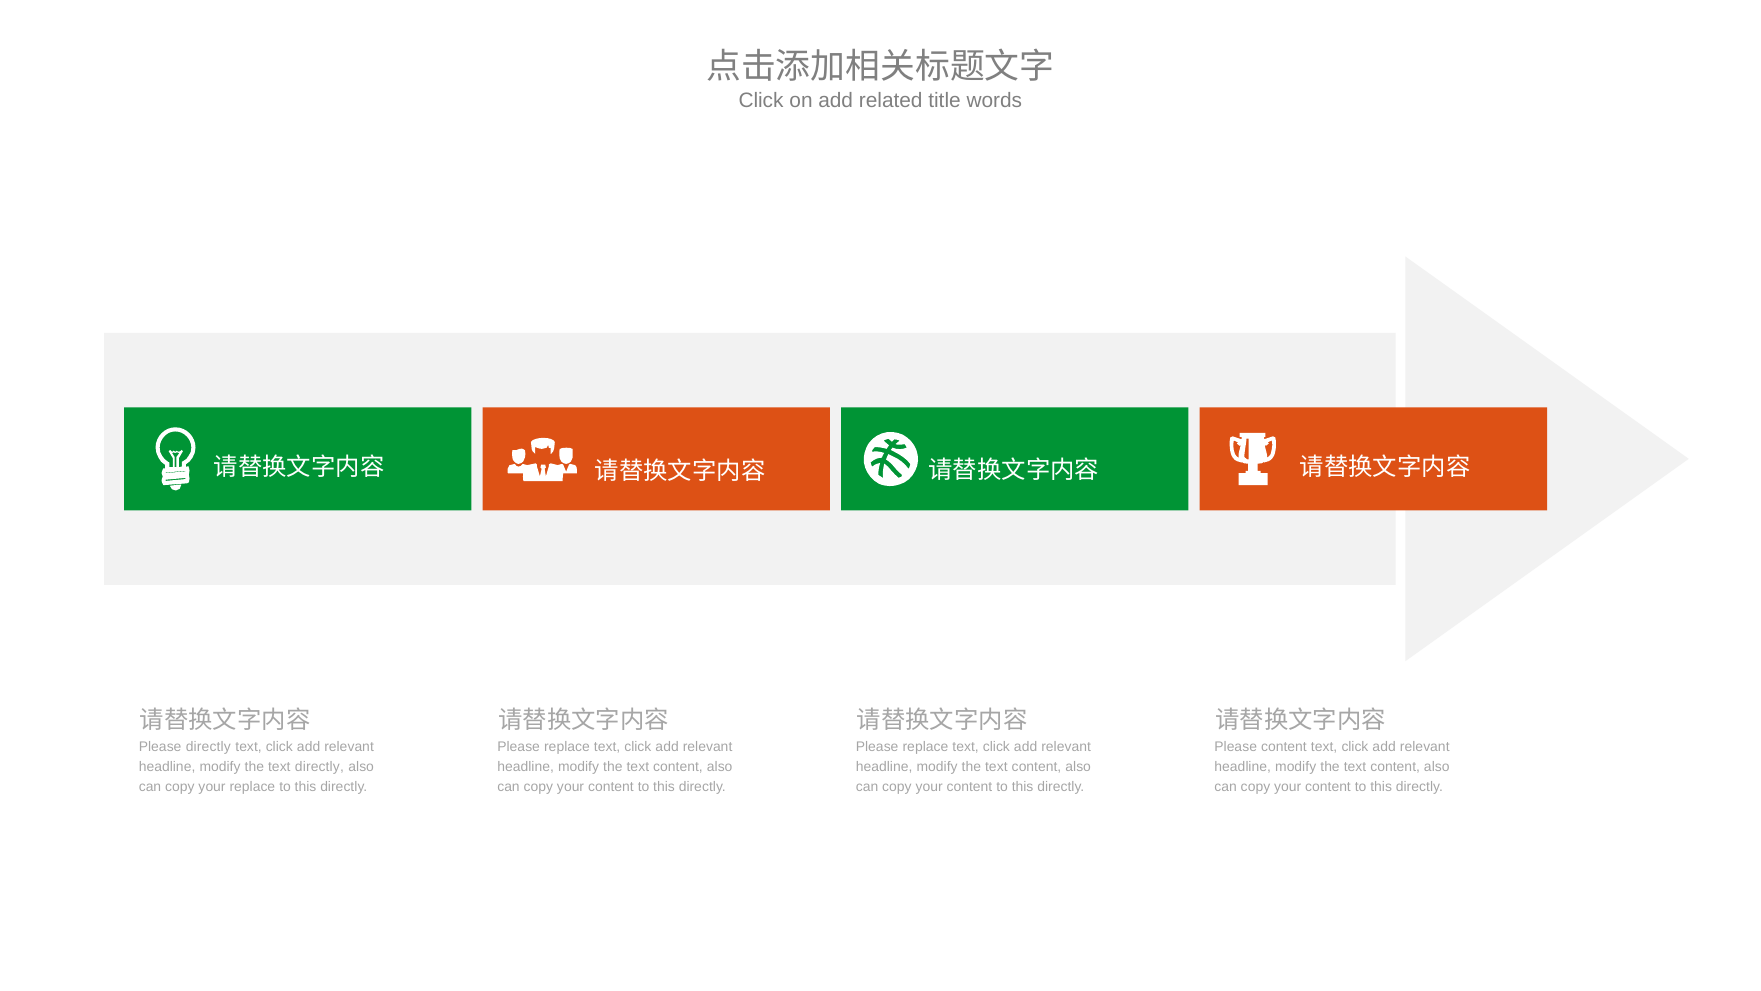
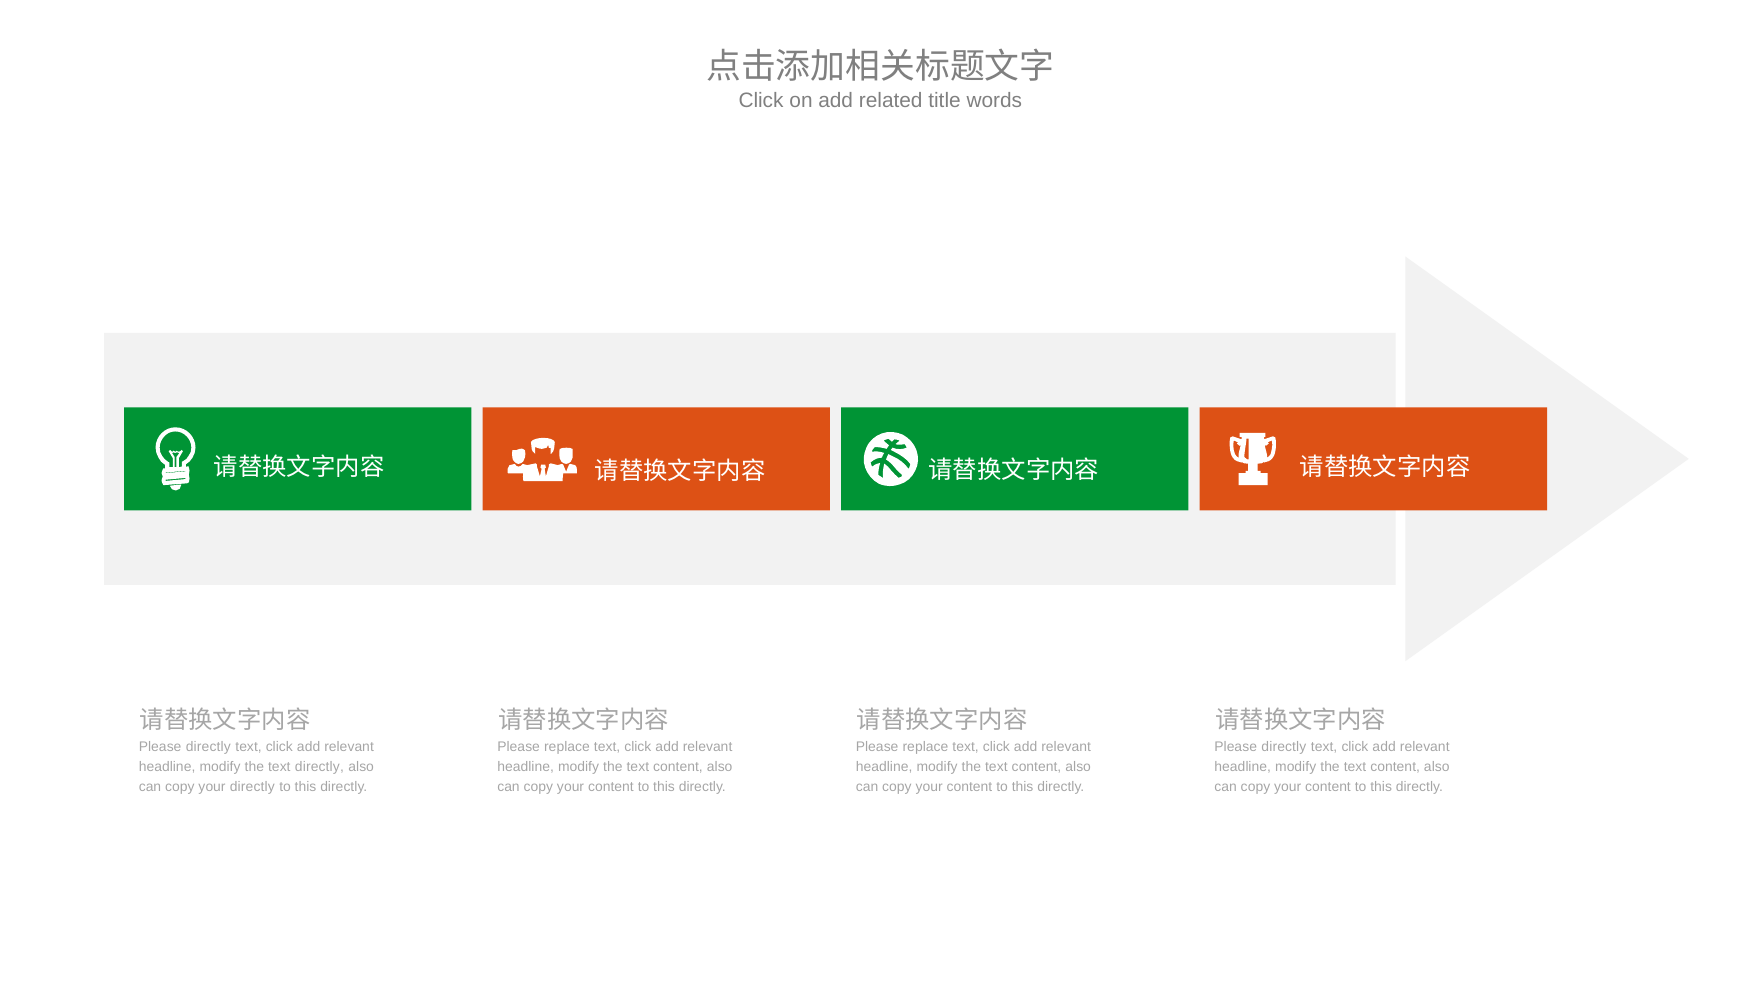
content at (1284, 747): content -> directly
your replace: replace -> directly
